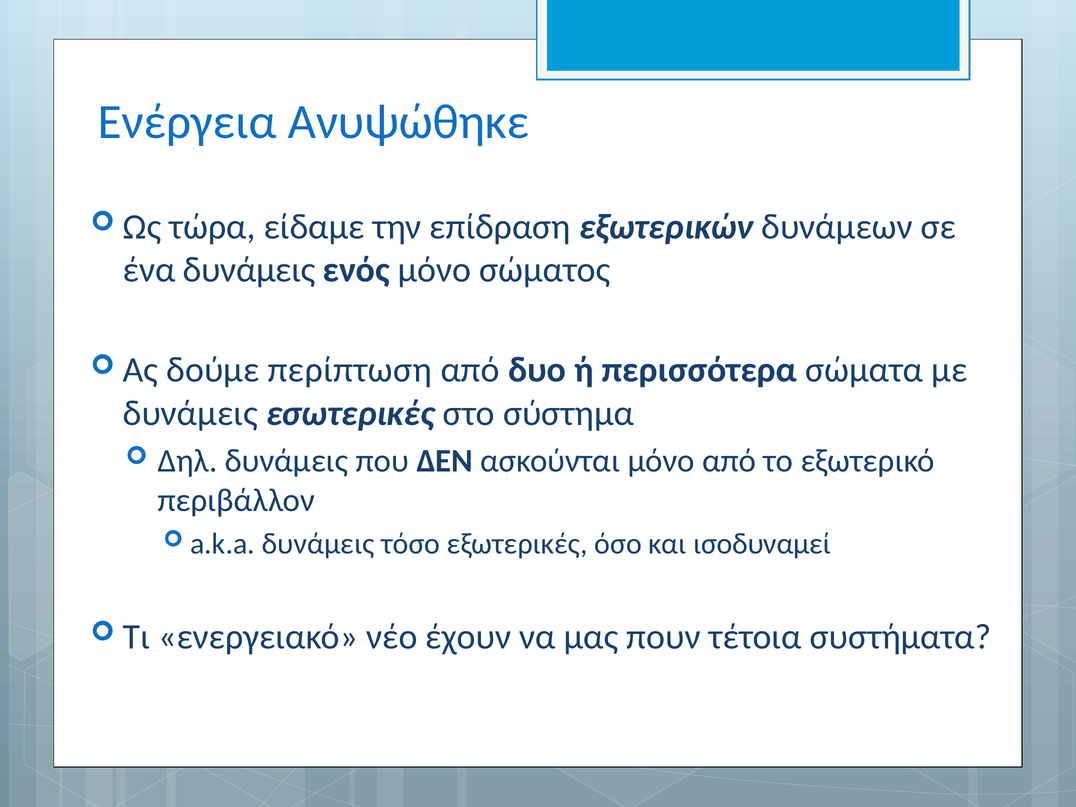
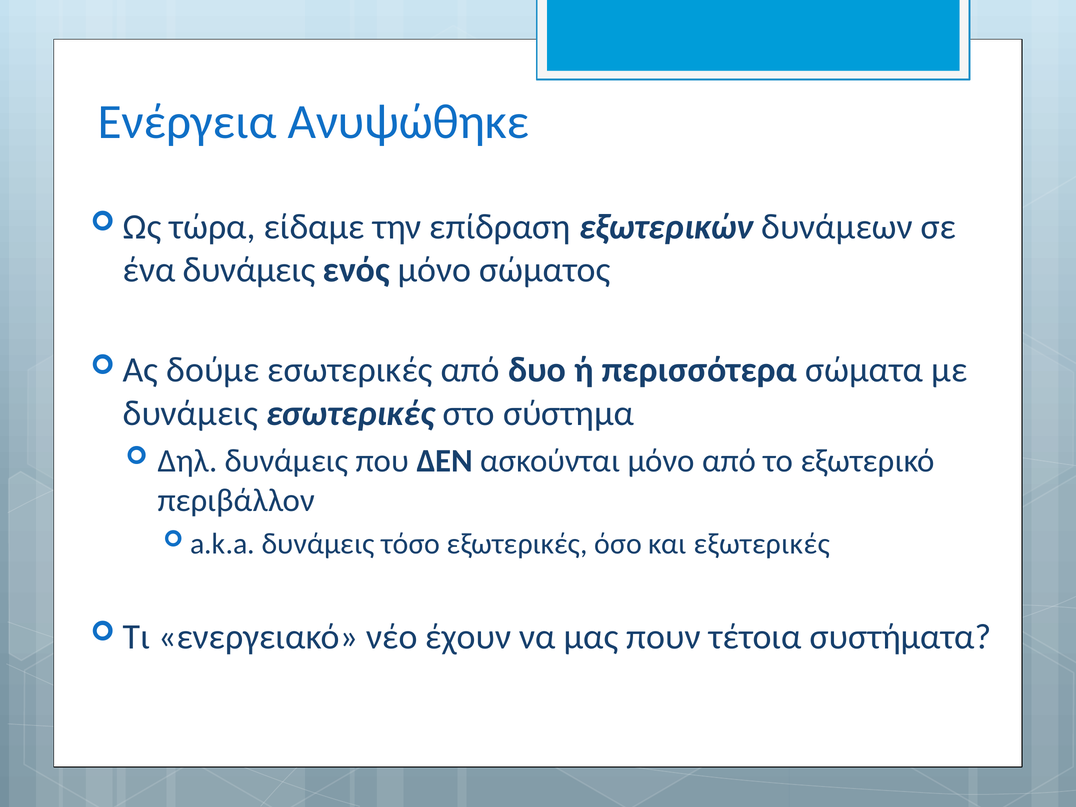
δούμε περίπτωση: περίπτωση -> εσωτερικές
και ισοδυναμεί: ισοδυναμεί -> εξωτερικές
